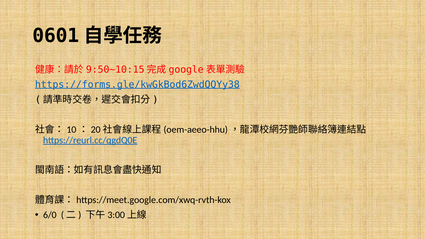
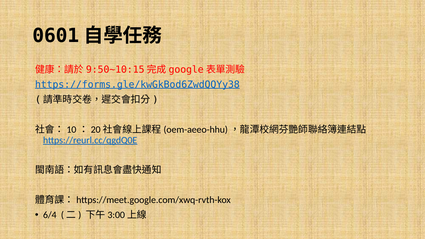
6/0: 6/0 -> 6/4
